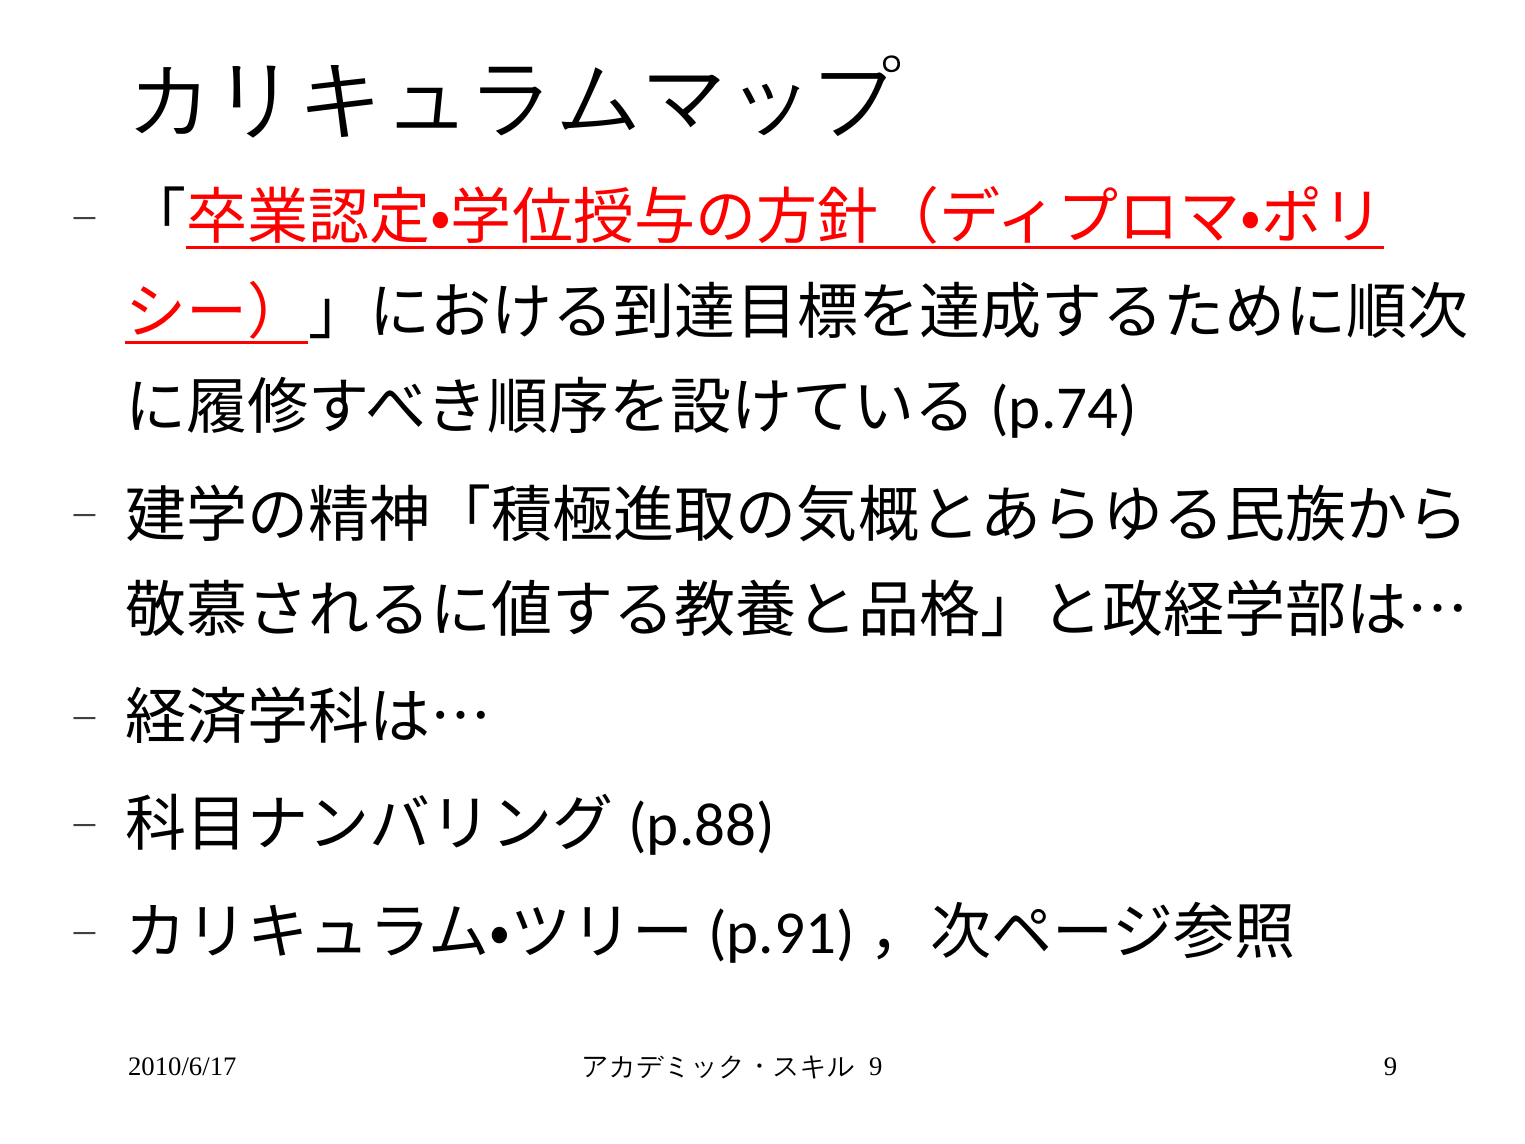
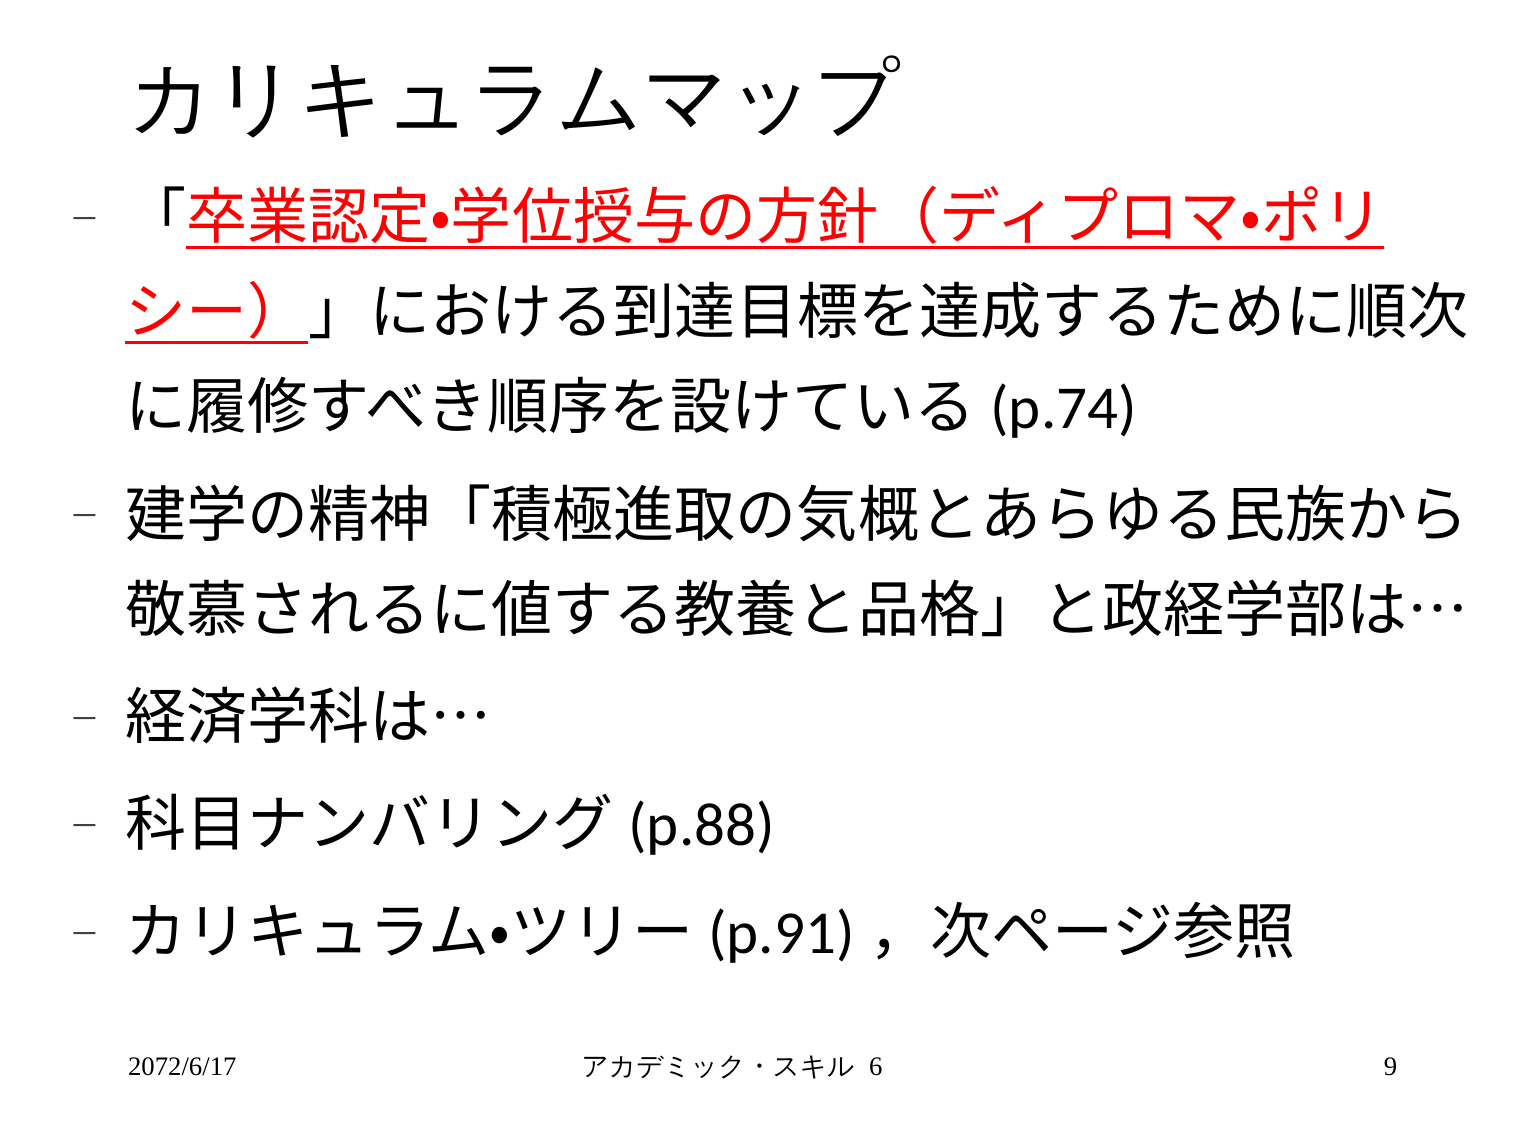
2010/6/17: 2010/6/17 -> 2072/6/17
9 at (876, 1067): 9 -> 6
